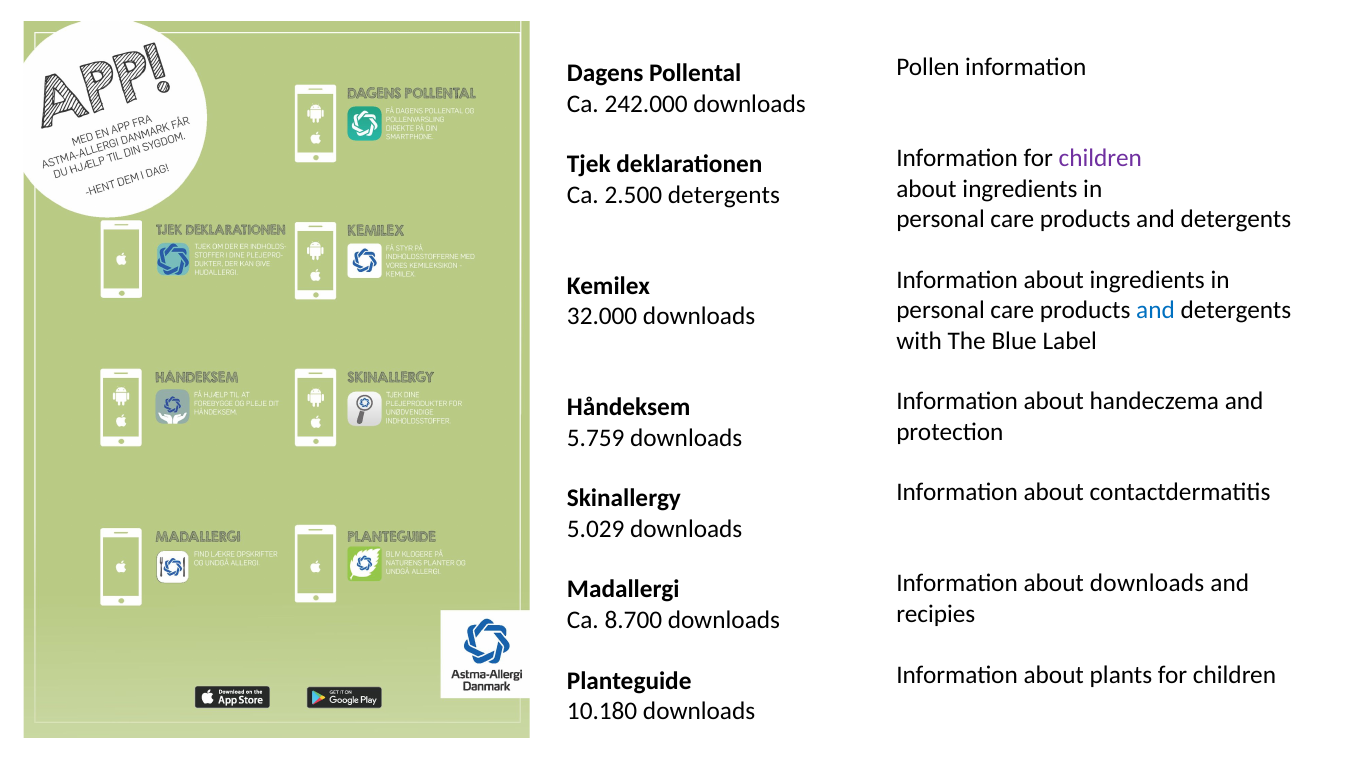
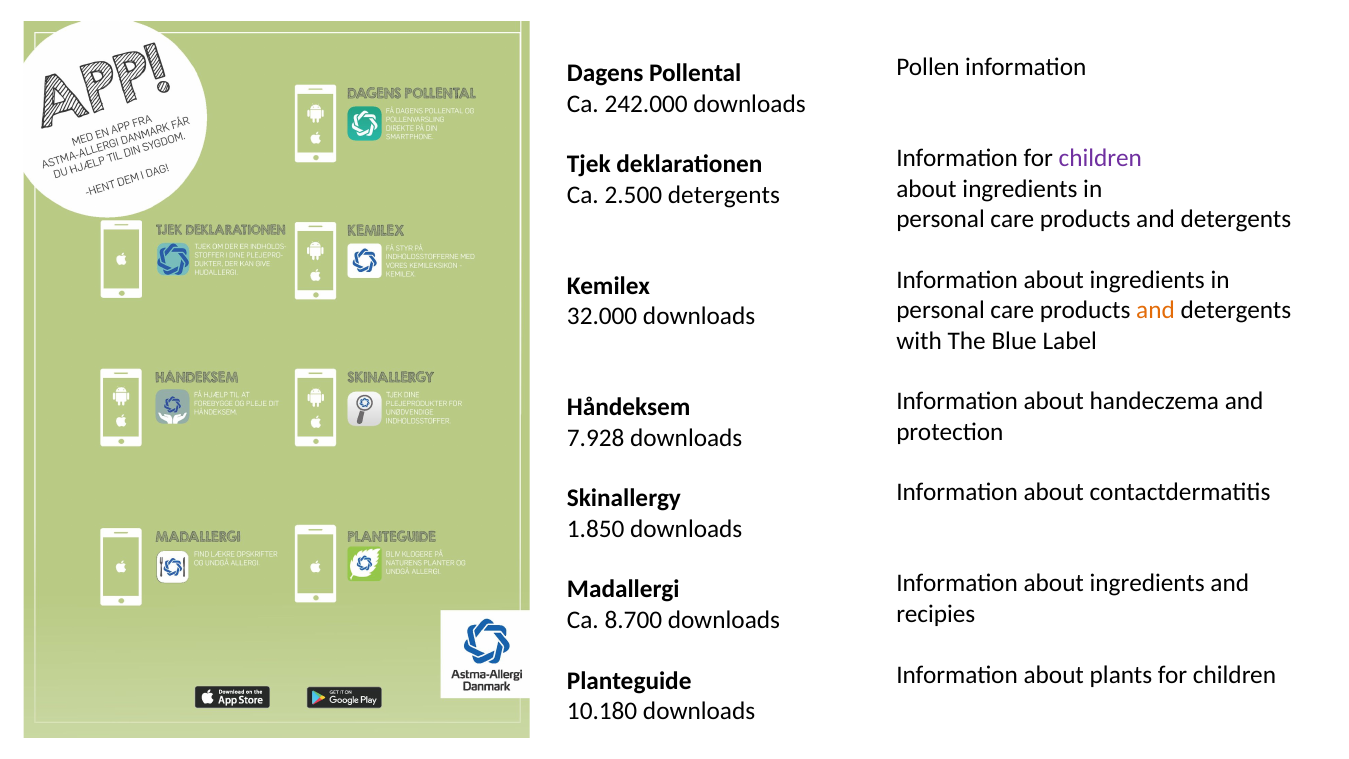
and at (1156, 310) colour: blue -> orange
5.759: 5.759 -> 7.928
5.029: 5.029 -> 1.850
downloads at (1147, 583): downloads -> ingredients
